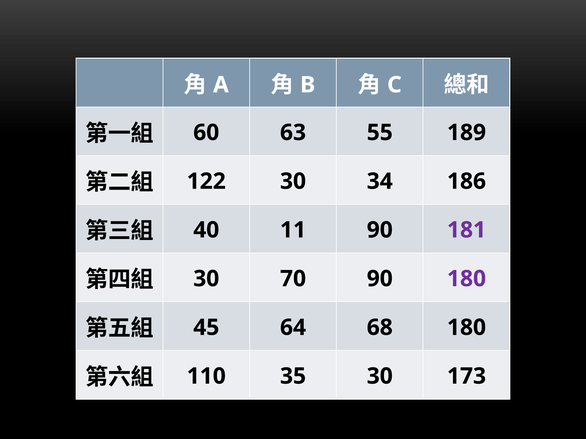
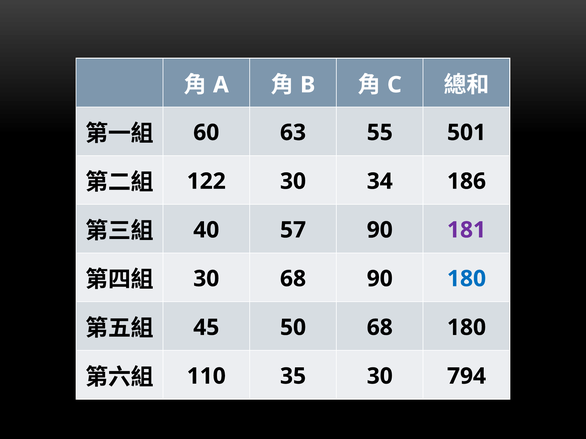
189: 189 -> 501
11: 11 -> 57
30 70: 70 -> 68
180 at (467, 279) colour: purple -> blue
64: 64 -> 50
173: 173 -> 794
